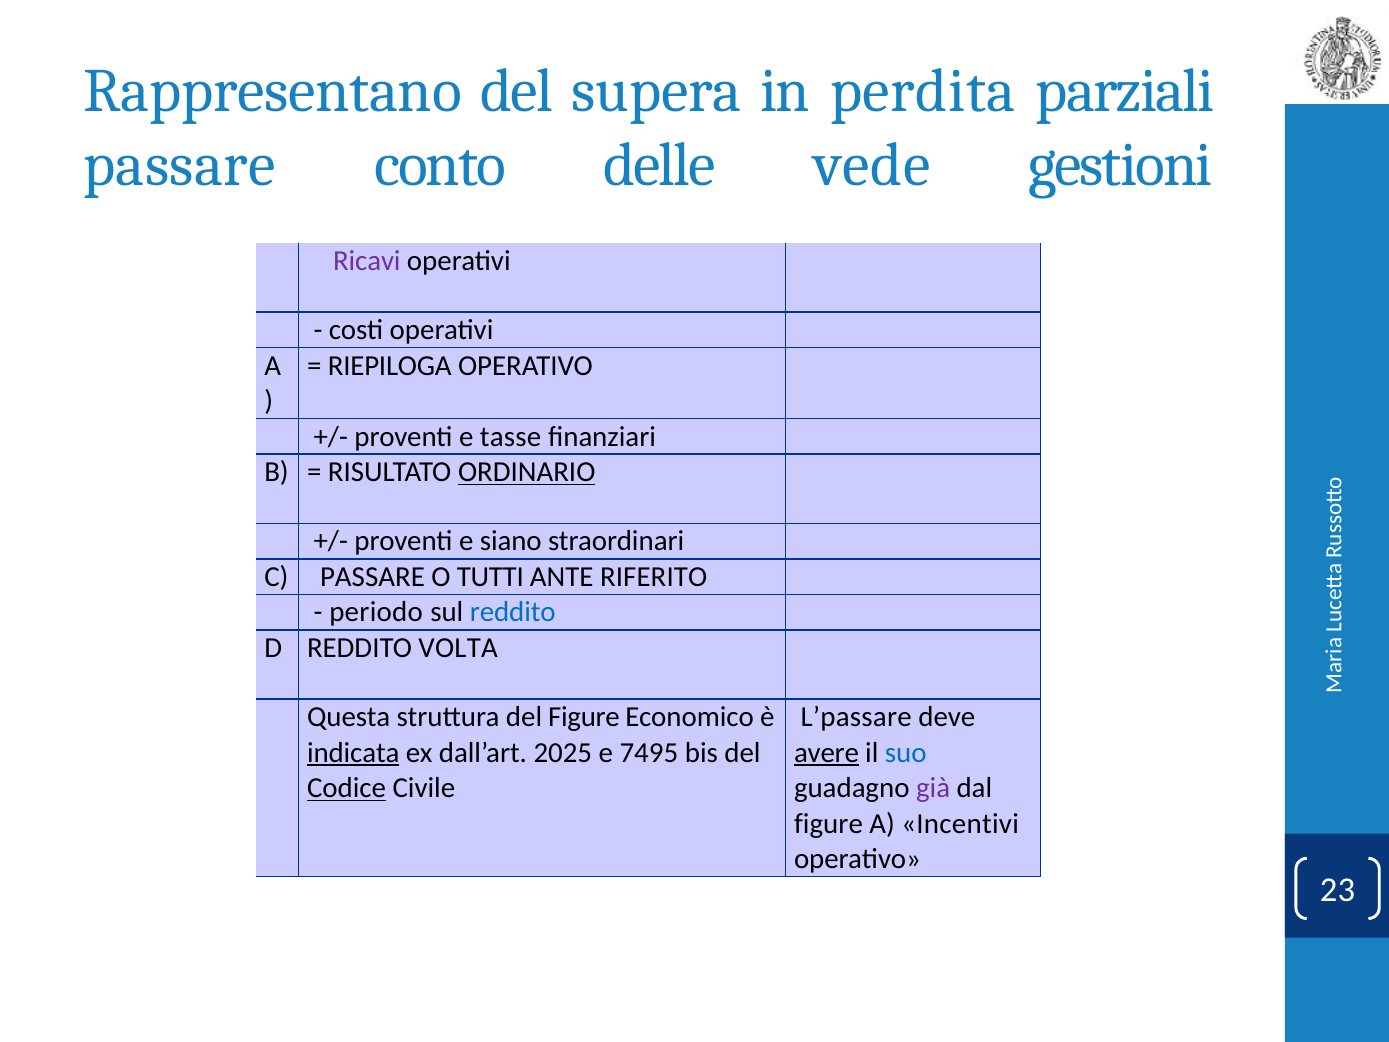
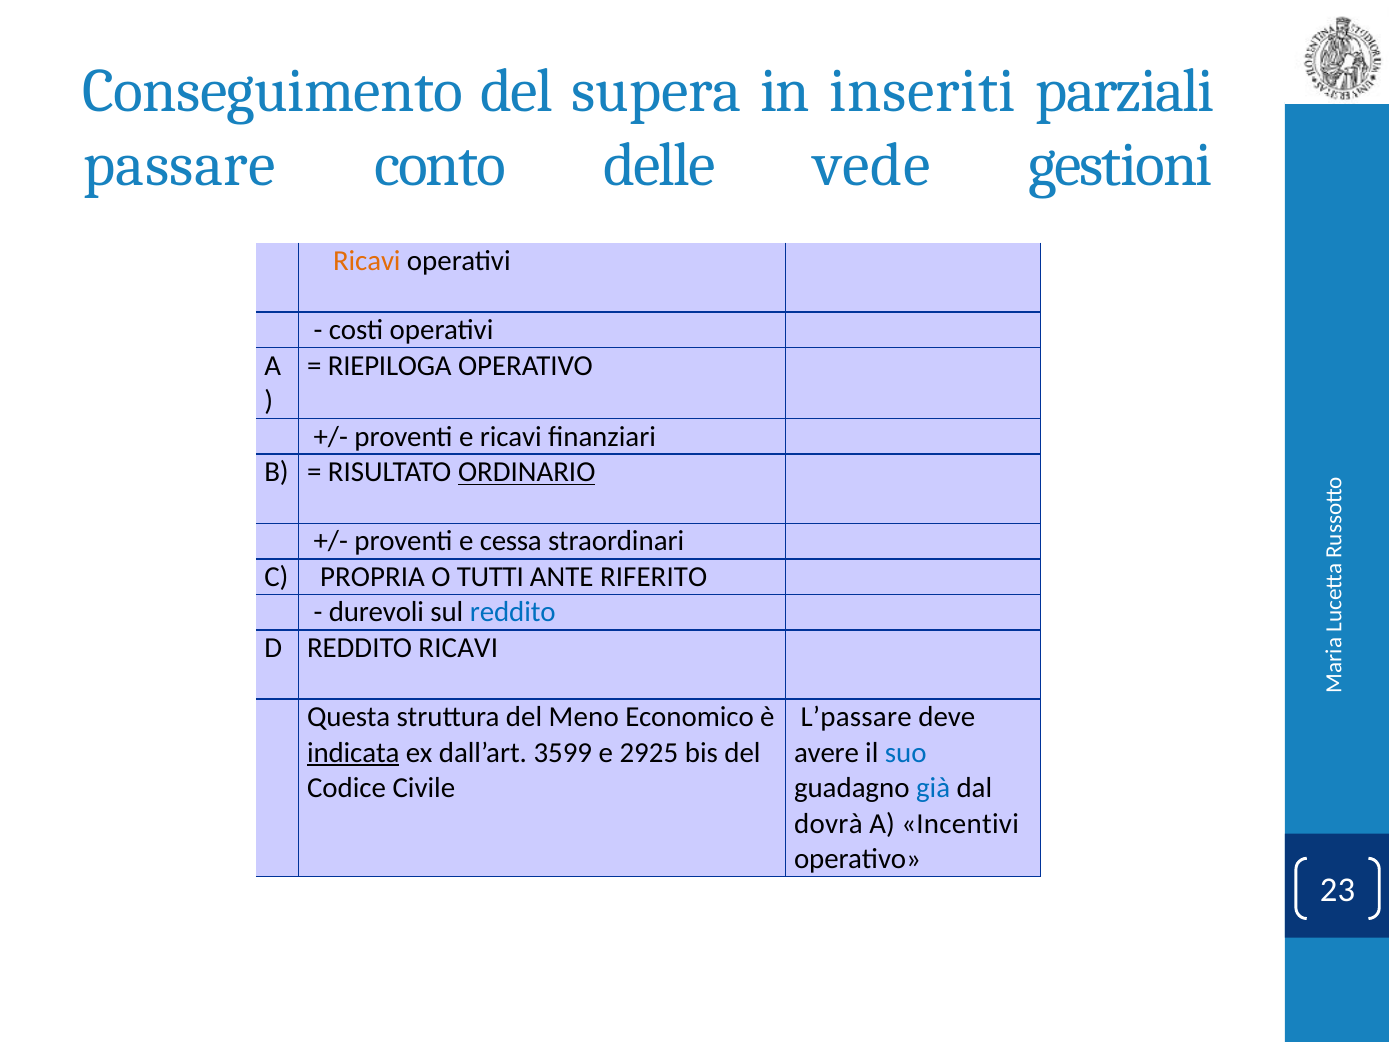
Rappresentano: Rappresentano -> Conseguimento
perdita: perdita -> inseriti
Ricavi at (367, 261) colour: purple -> orange
e tasse: tasse -> ricavi
siano: siano -> cessa
C PASSARE: PASSARE -> PROPRIA
periodo: periodo -> durevoli
REDDITO VOLTA: VOLTA -> RICAVI
del Figure: Figure -> Meno
2025: 2025 -> 3599
7495: 7495 -> 2925
avere underline: present -> none
Codice underline: present -> none
già colour: purple -> blue
figure at (828, 823): figure -> dovrà
